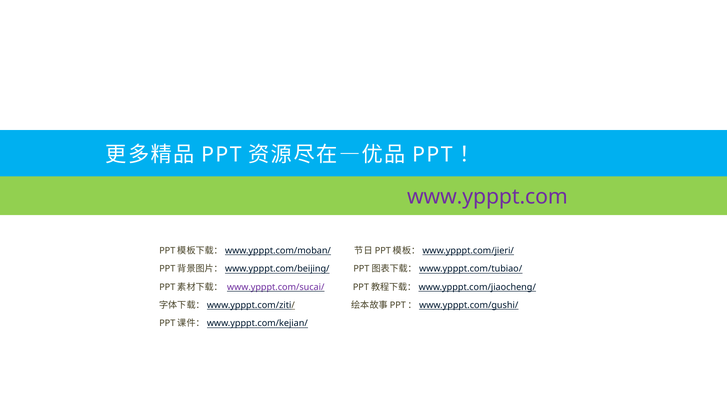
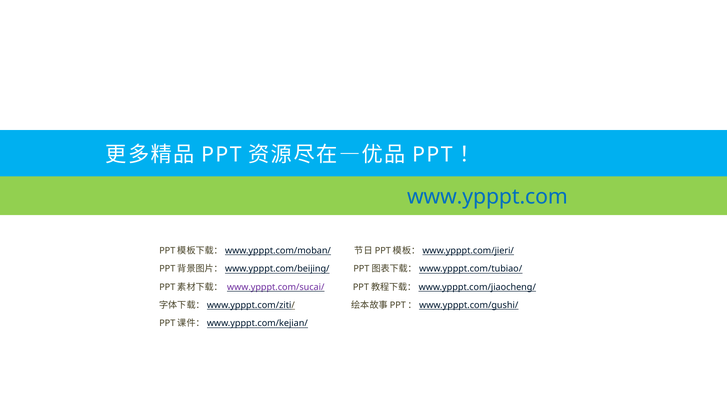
www.ypppt.com colour: purple -> blue
